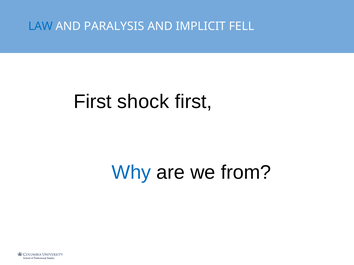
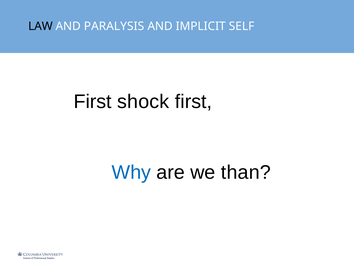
LAW colour: blue -> black
FELL: FELL -> SELF
from: from -> than
